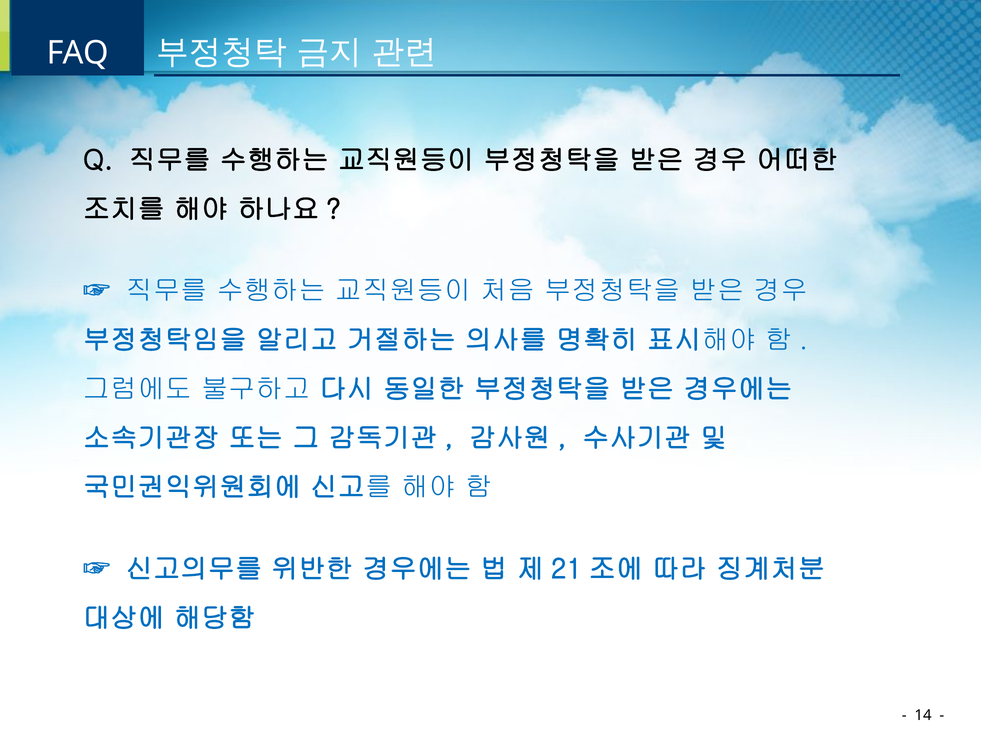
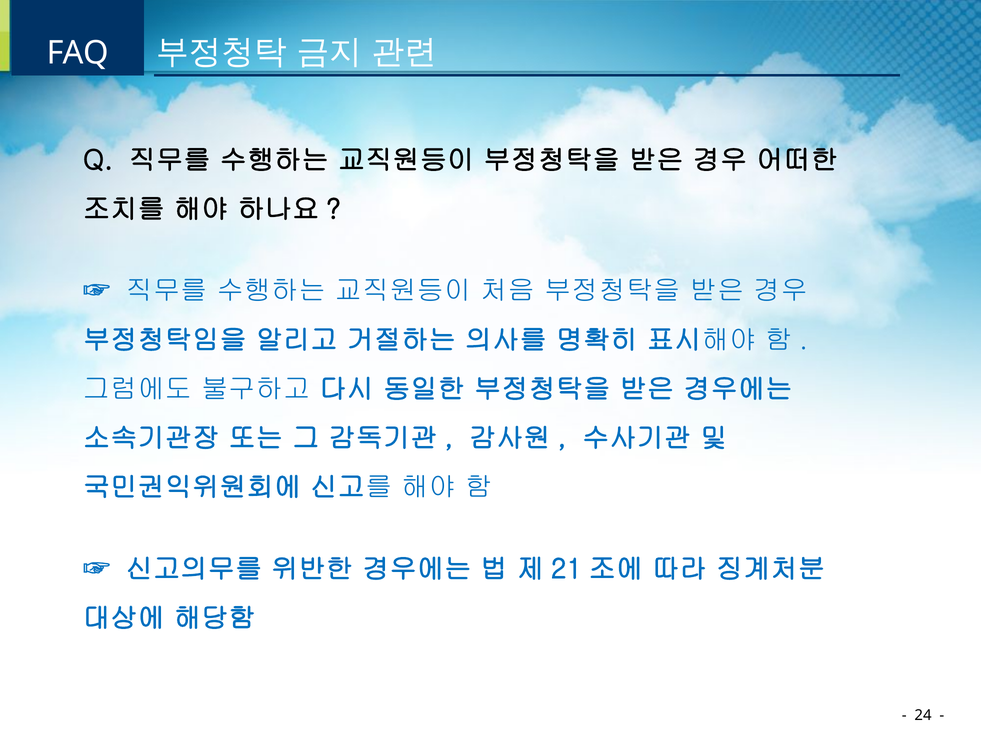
14: 14 -> 24
